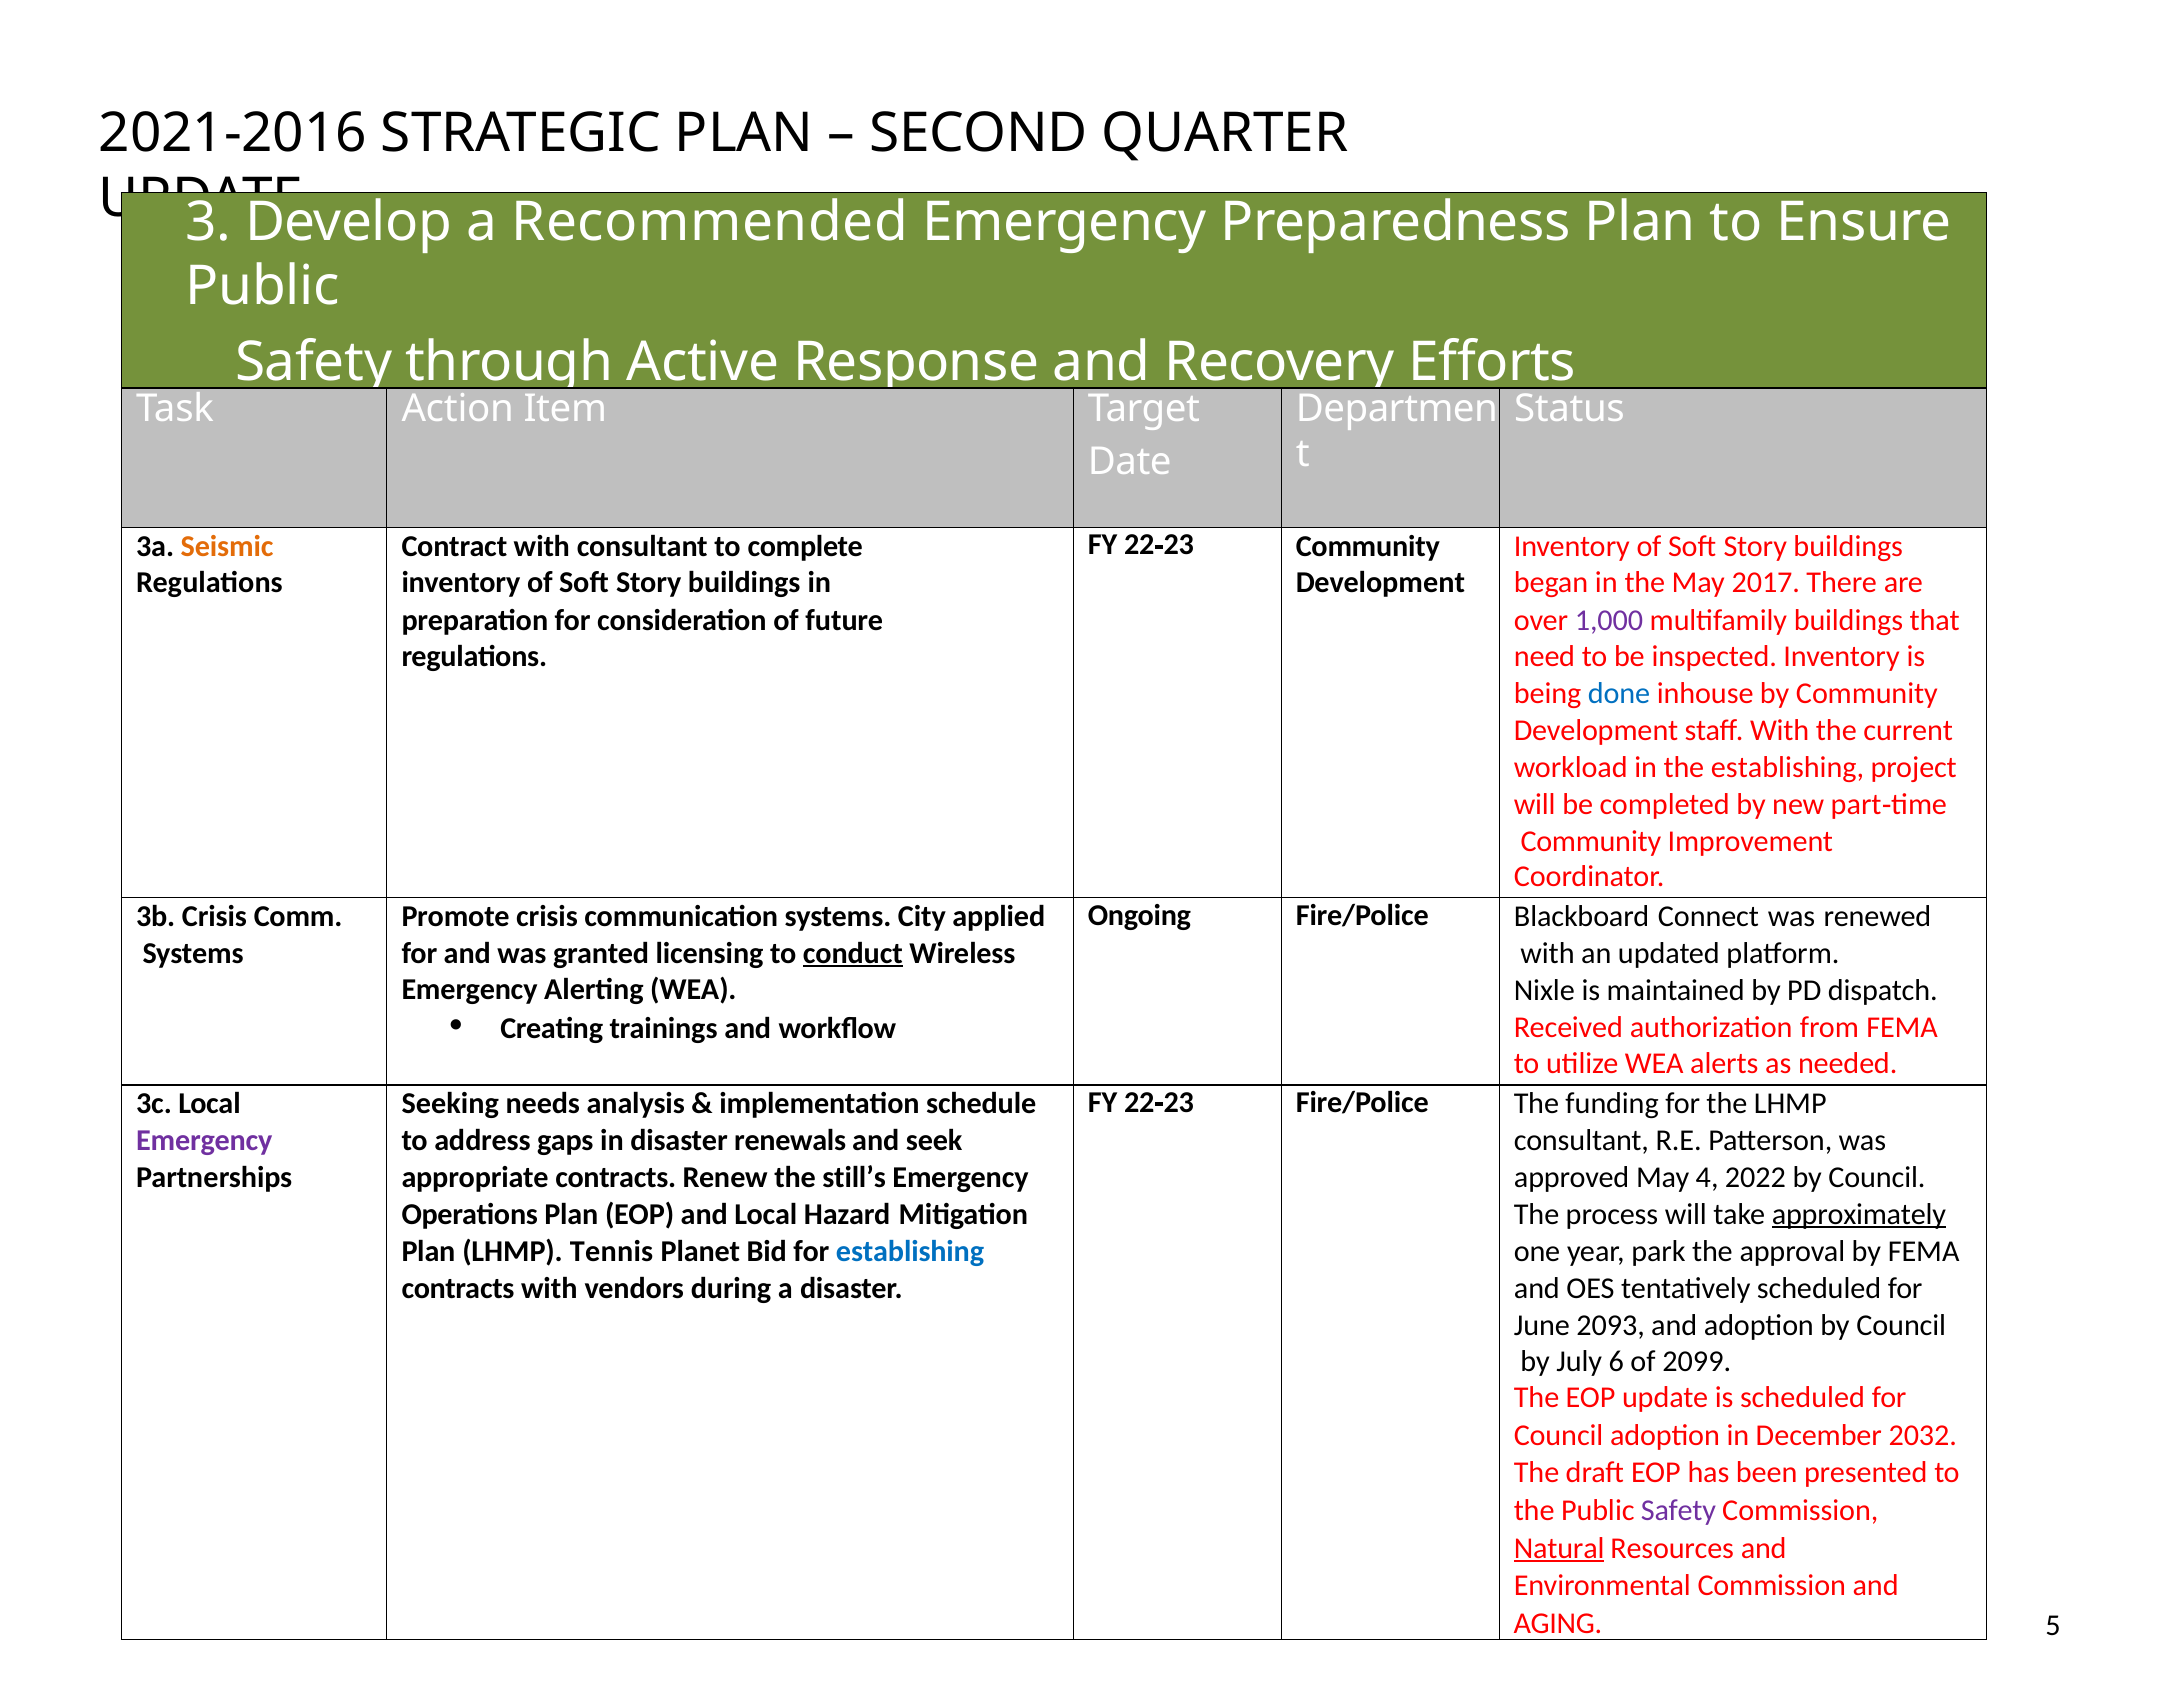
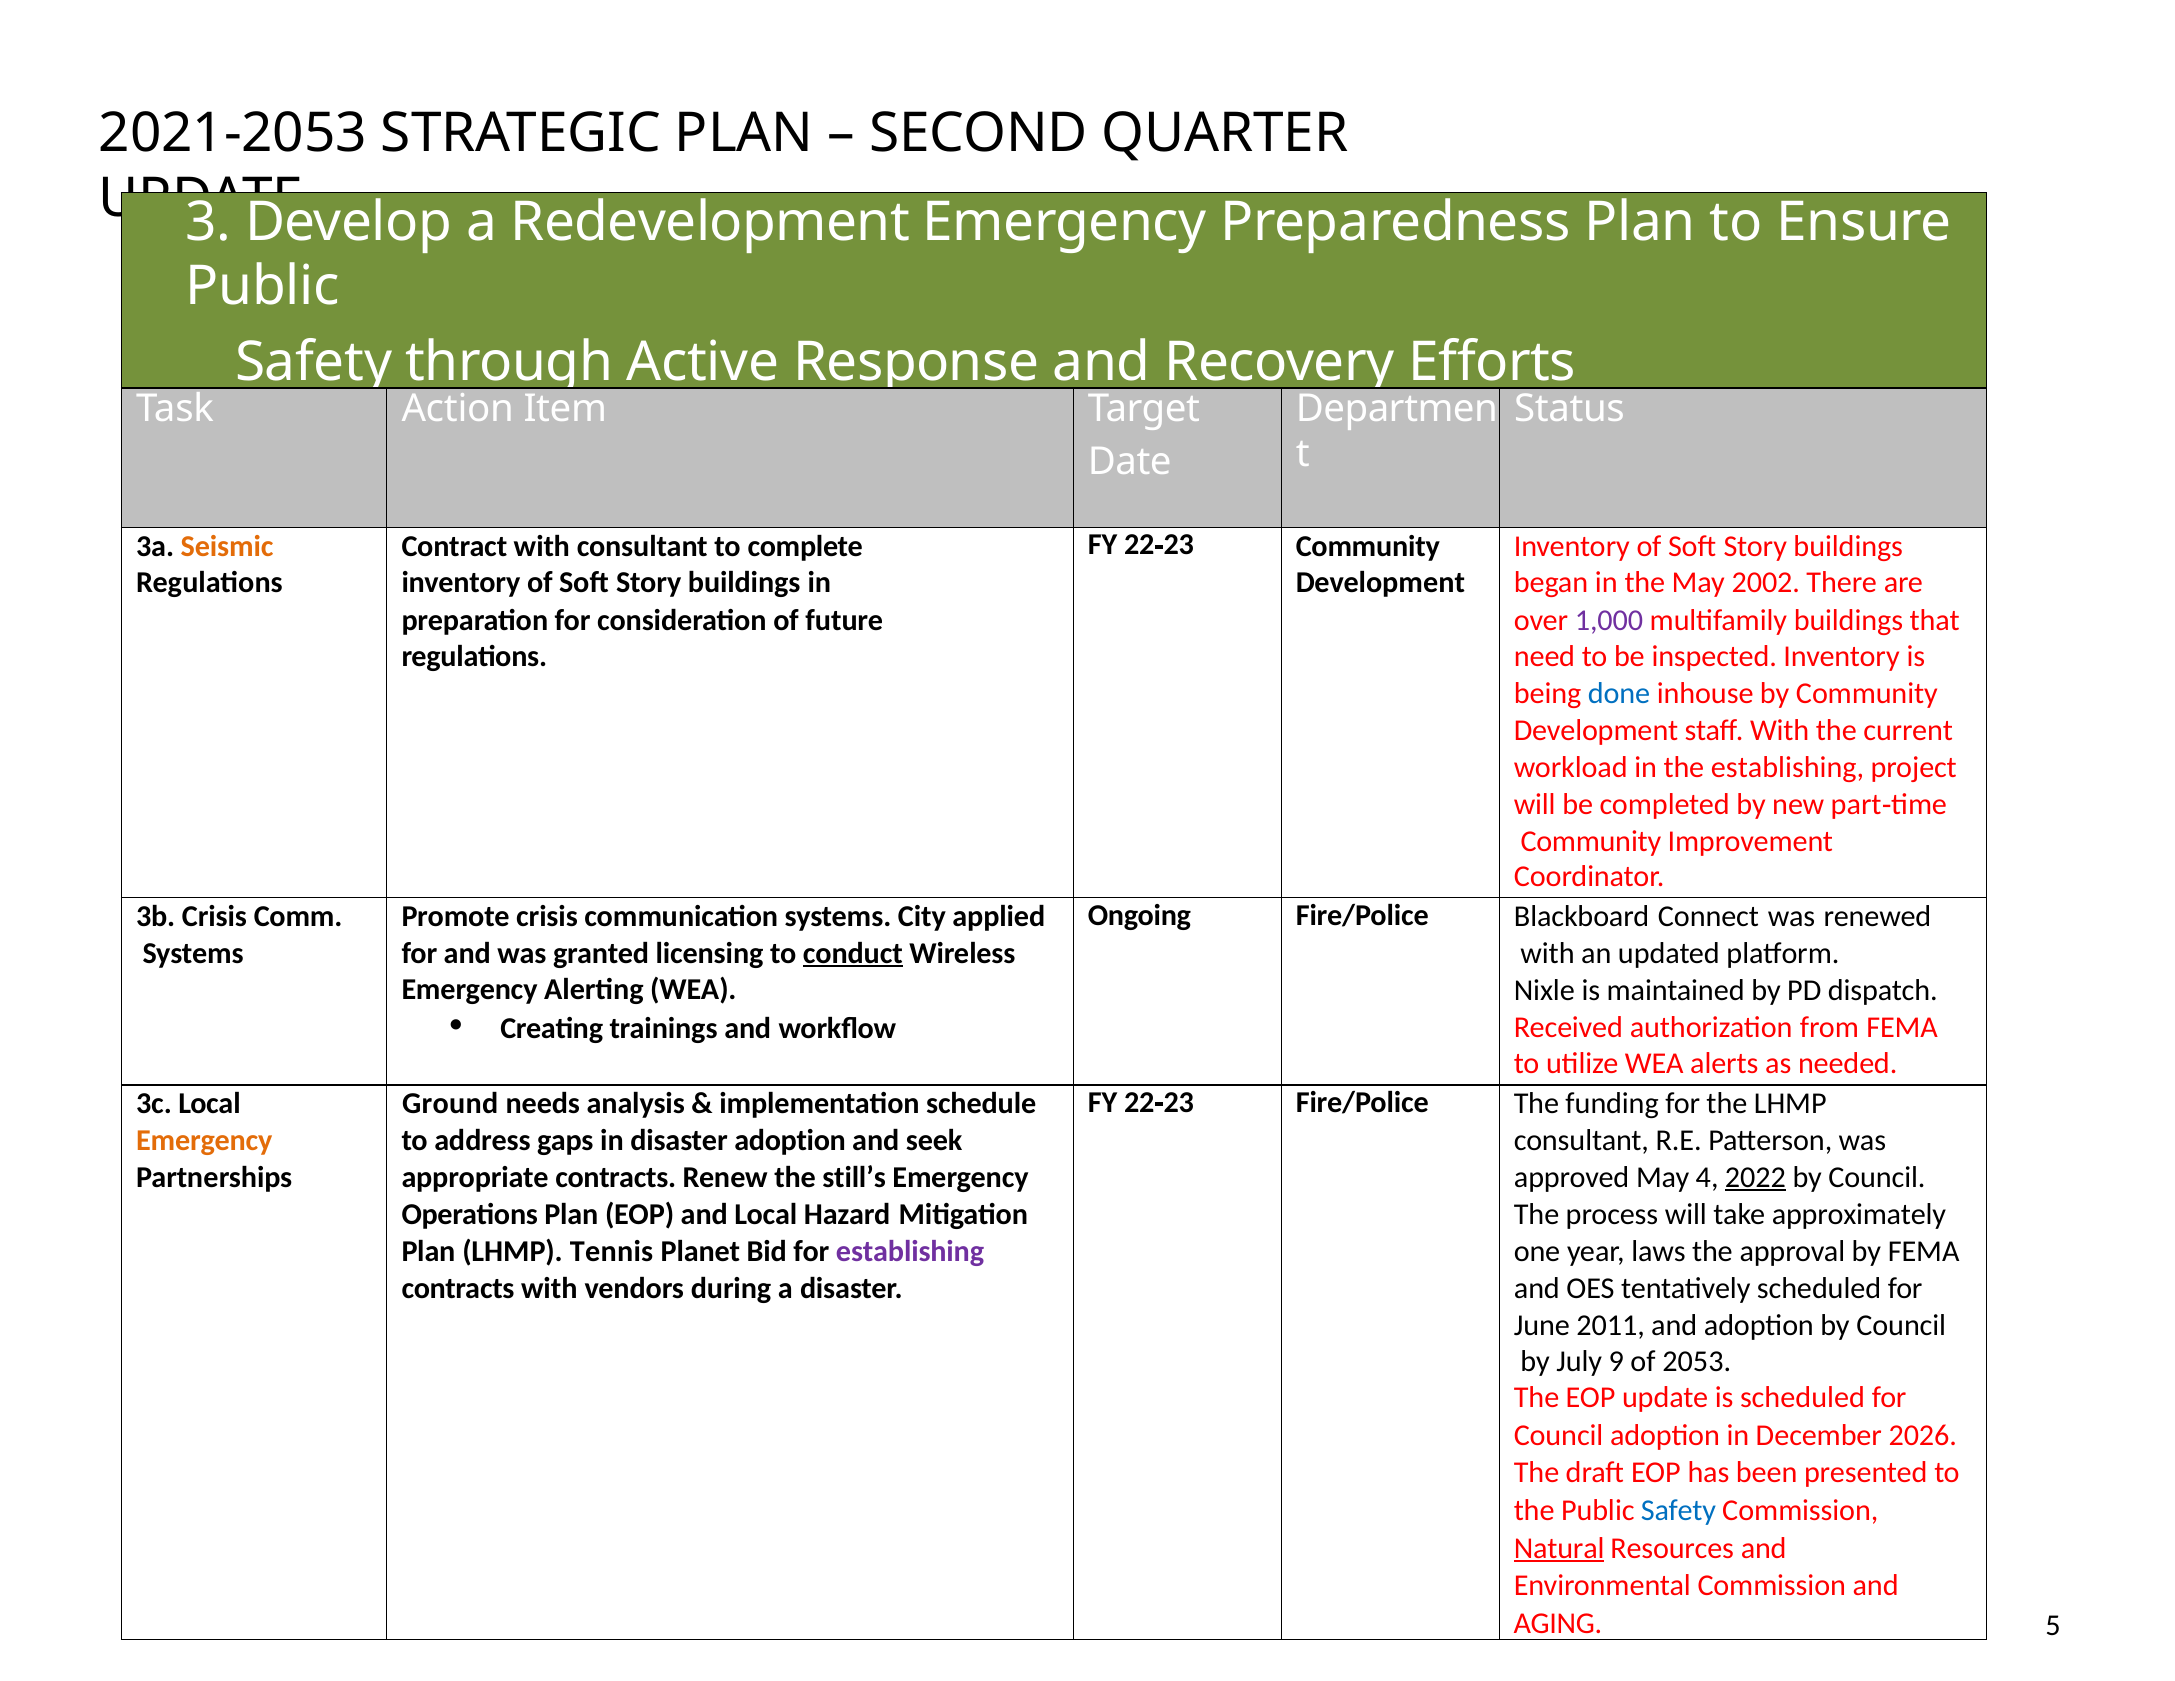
2021‐2016: 2021‐2016 -> 2021‐2053
Recommended: Recommended -> Redevelopment
2017: 2017 -> 2002
Seeking: Seeking -> Ground
Emergency at (204, 1140) colour: purple -> orange
disaster renewals: renewals -> adoption
2022 underline: none -> present
approximately underline: present -> none
establishing at (910, 1251) colour: blue -> purple
park: park -> laws
2093: 2093 -> 2011
6: 6 -> 9
2099: 2099 -> 2053
2032: 2032 -> 2026
Safety at (1678, 1510) colour: purple -> blue
